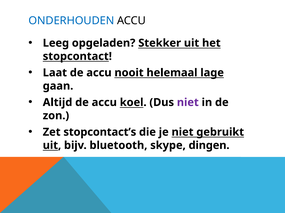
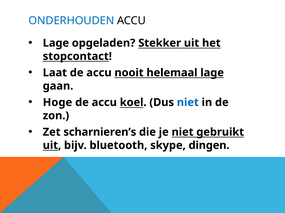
Leeg at (56, 43): Leeg -> Lage
Altijd: Altijd -> Hoge
niet at (188, 103) colour: purple -> blue
stopcontact’s: stopcontact’s -> scharnieren’s
